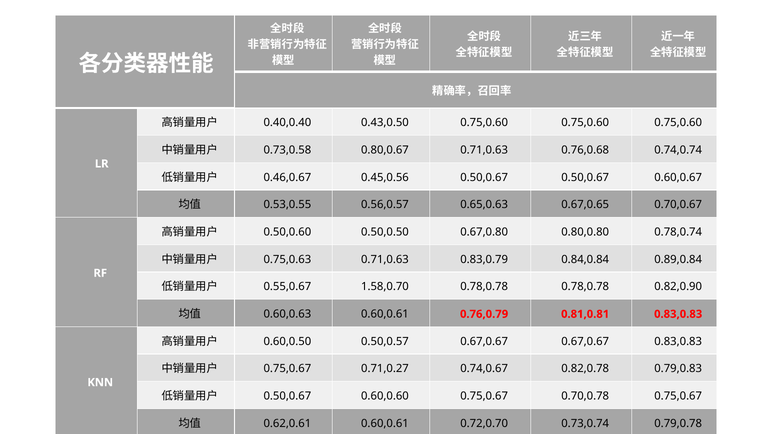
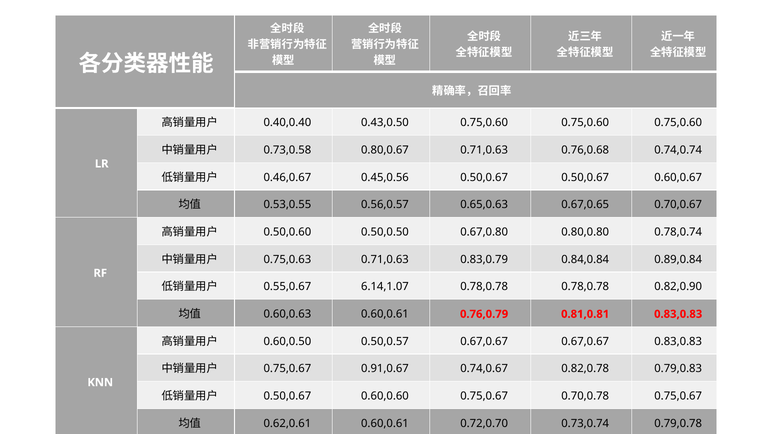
1.58,0.70: 1.58,0.70 -> 6.14,1.07
0.71,0.27: 0.71,0.27 -> 0.91,0.67
